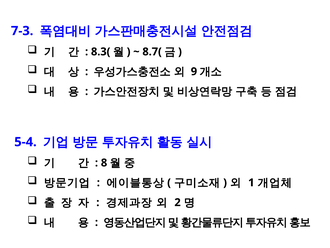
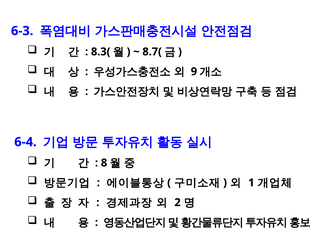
7-3: 7-3 -> 6-3
5-4: 5-4 -> 6-4
